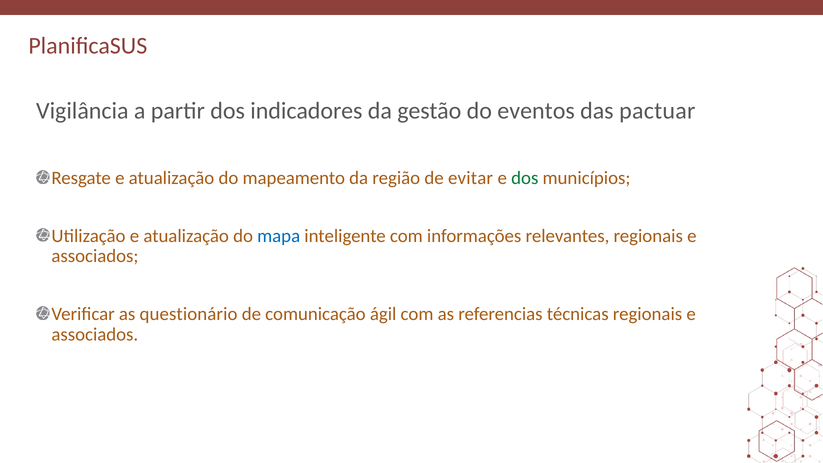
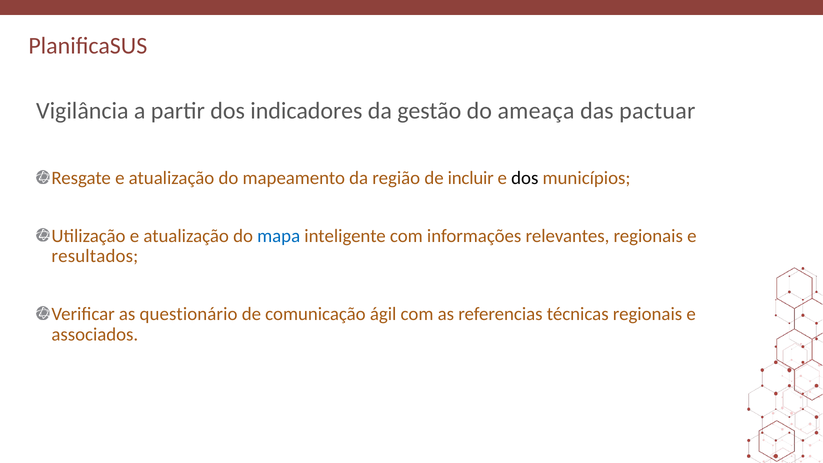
eventos: eventos -> ameaça
evitar: evitar -> incluir
dos at (525, 178) colour: green -> black
associados at (95, 256): associados -> resultados
